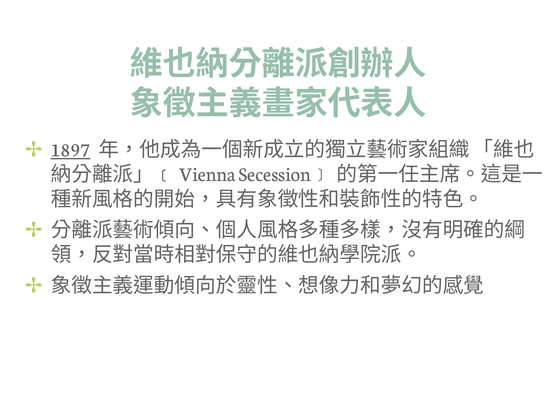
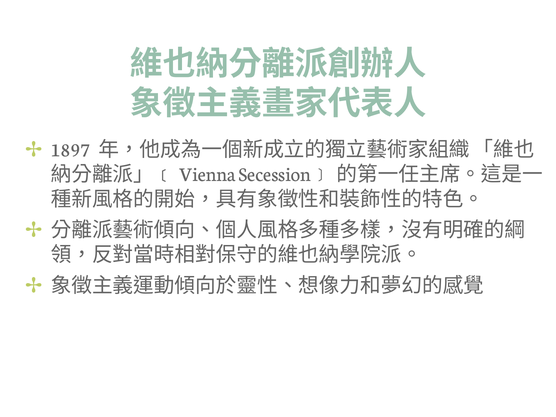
1897 underline: present -> none
